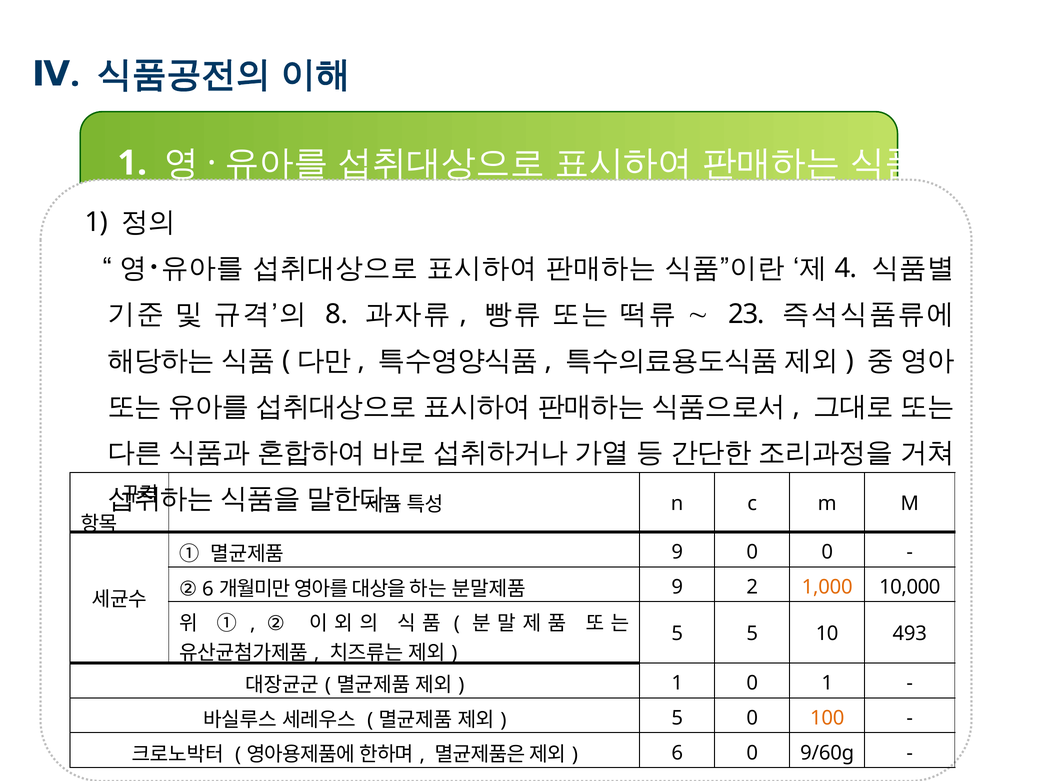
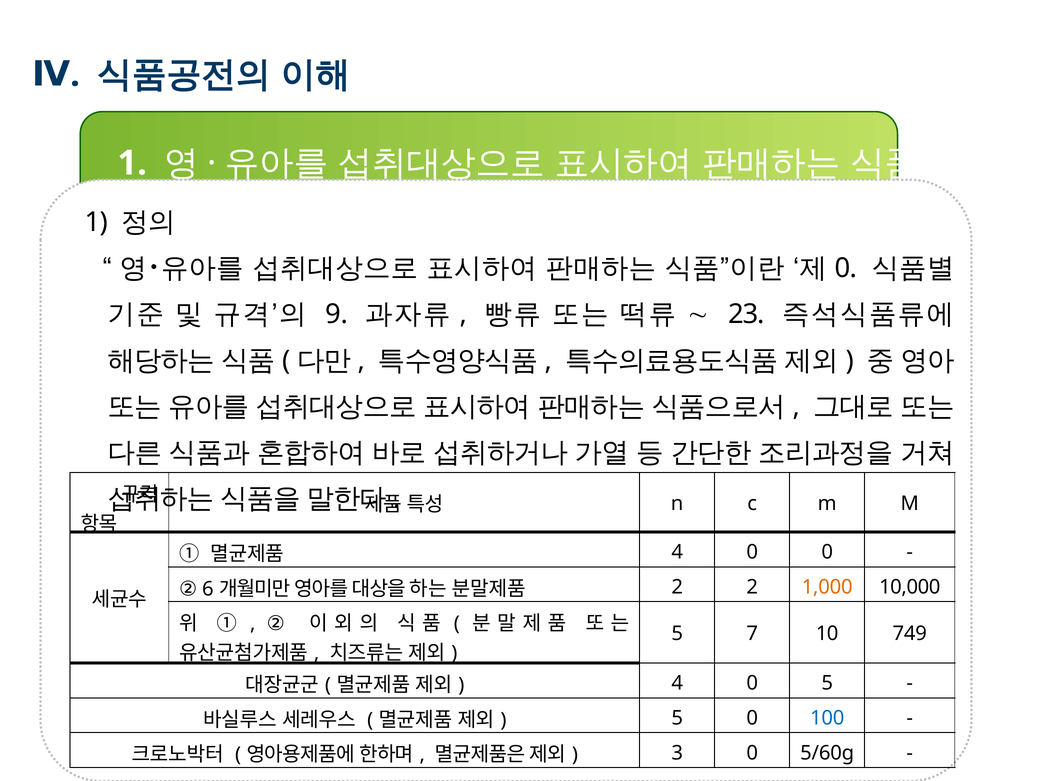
4 at (846, 268): 4 -> 0
8: 8 -> 9
9 at (677, 552): 9 -> 4
9 at (677, 587): 9 -> 2
5 5: 5 -> 7
493: 493 -> 749
1 at (677, 683): 1 -> 4
0 1: 1 -> 5
100 colour: orange -> blue
6 at (677, 753): 6 -> 3
9/60g: 9/60g -> 5/60g
